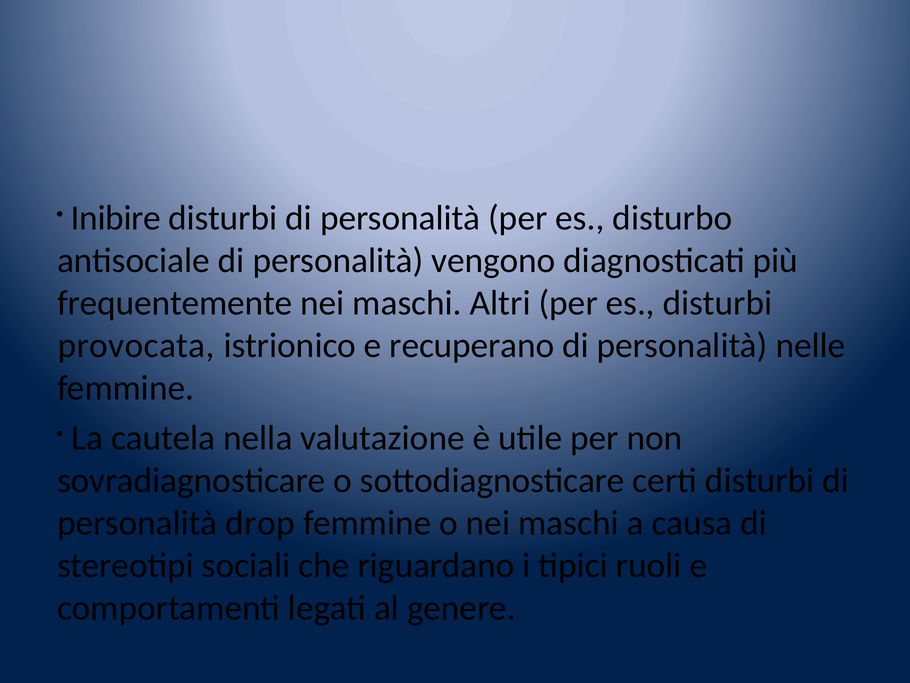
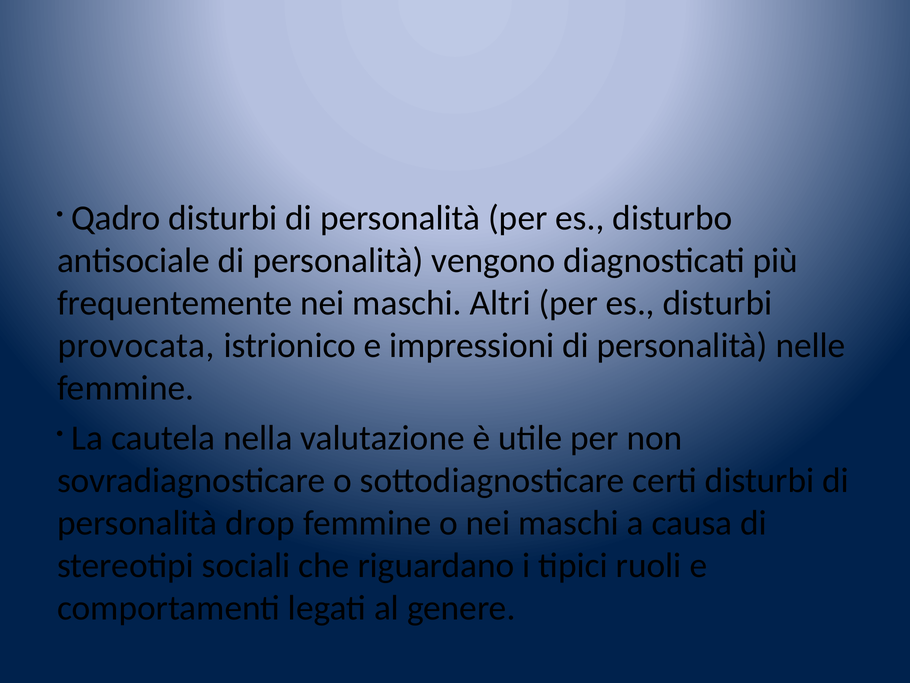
Inibire: Inibire -> Qadro
recuperano: recuperano -> impressioni
